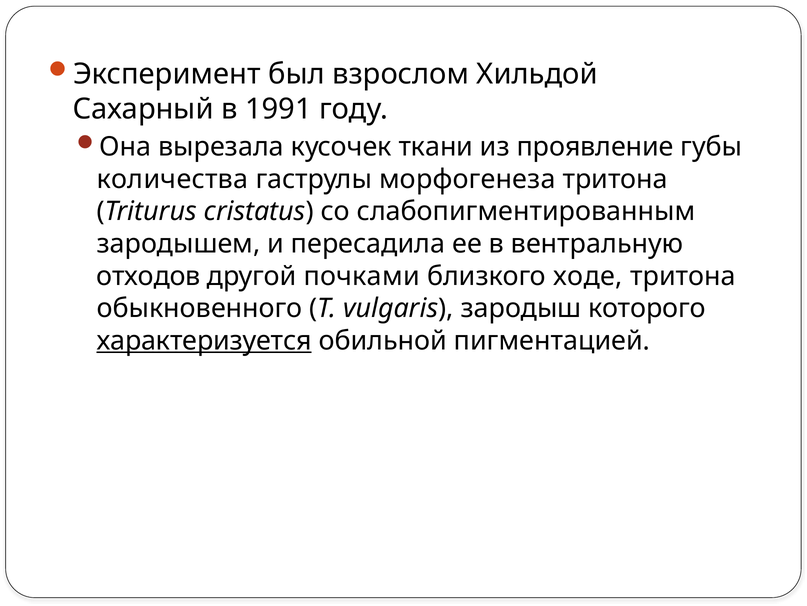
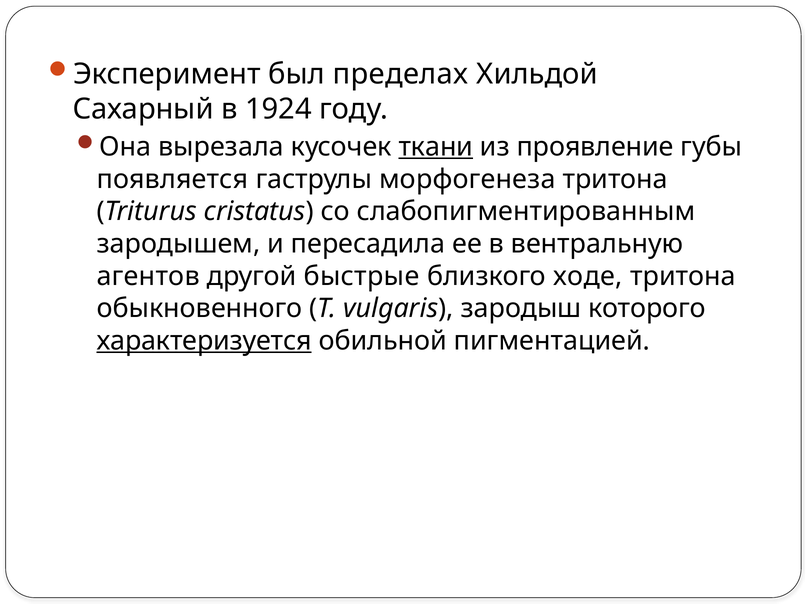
взрослом: взрослом -> пределах
1991: 1991 -> 1924
ткани underline: none -> present
количества: количества -> появляется
отходов: отходов -> агентов
почками: почками -> быстрые
